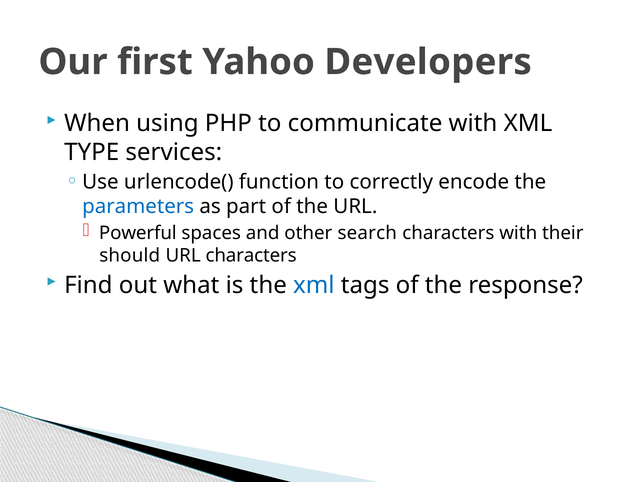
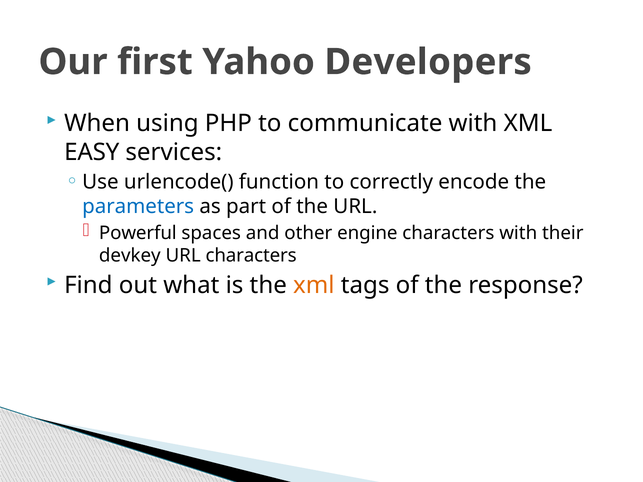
TYPE: TYPE -> EASY
search: search -> engine
should: should -> devkey
xml at (314, 285) colour: blue -> orange
